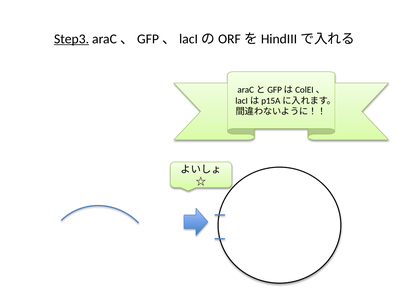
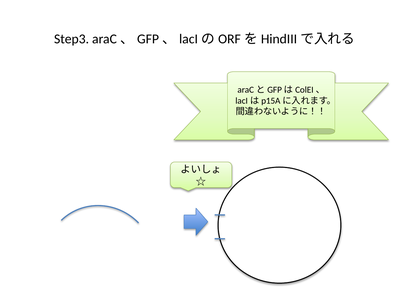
Step3 underline: present -> none
